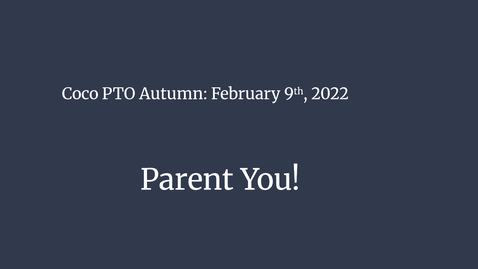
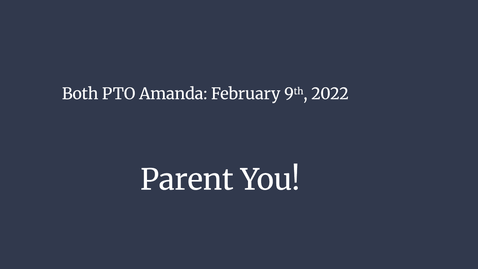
Coco: Coco -> Both
Autumn: Autumn -> Amanda
